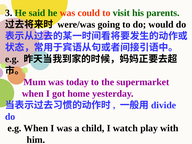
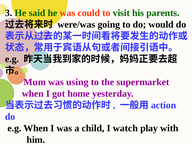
today: today -> using
divide: divide -> action
